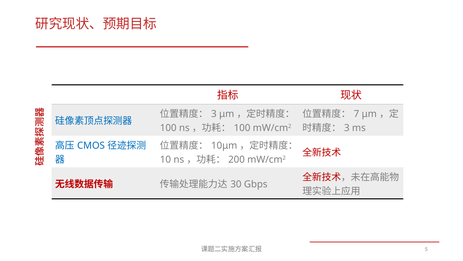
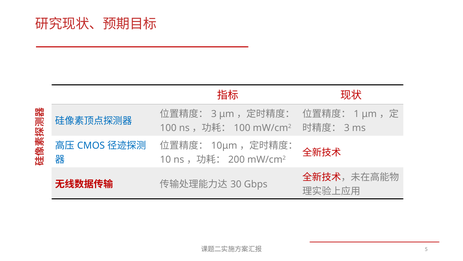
7: 7 -> 1
